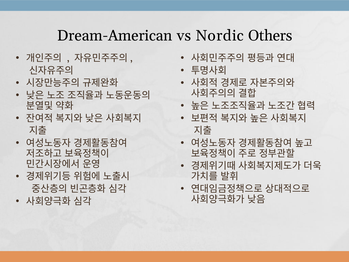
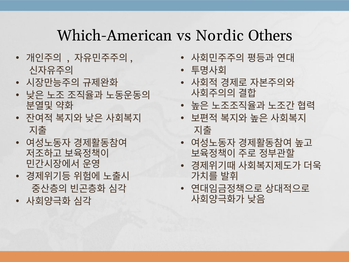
Dream-American: Dream-American -> Which-American
